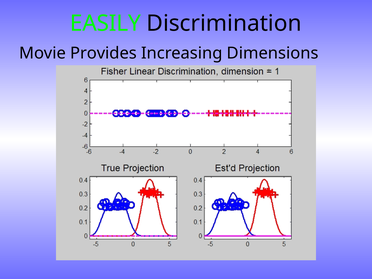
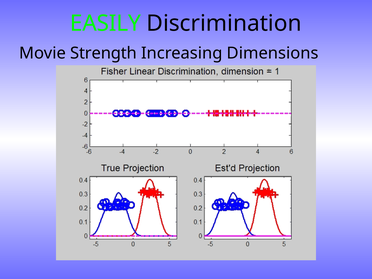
Provides: Provides -> Strength
